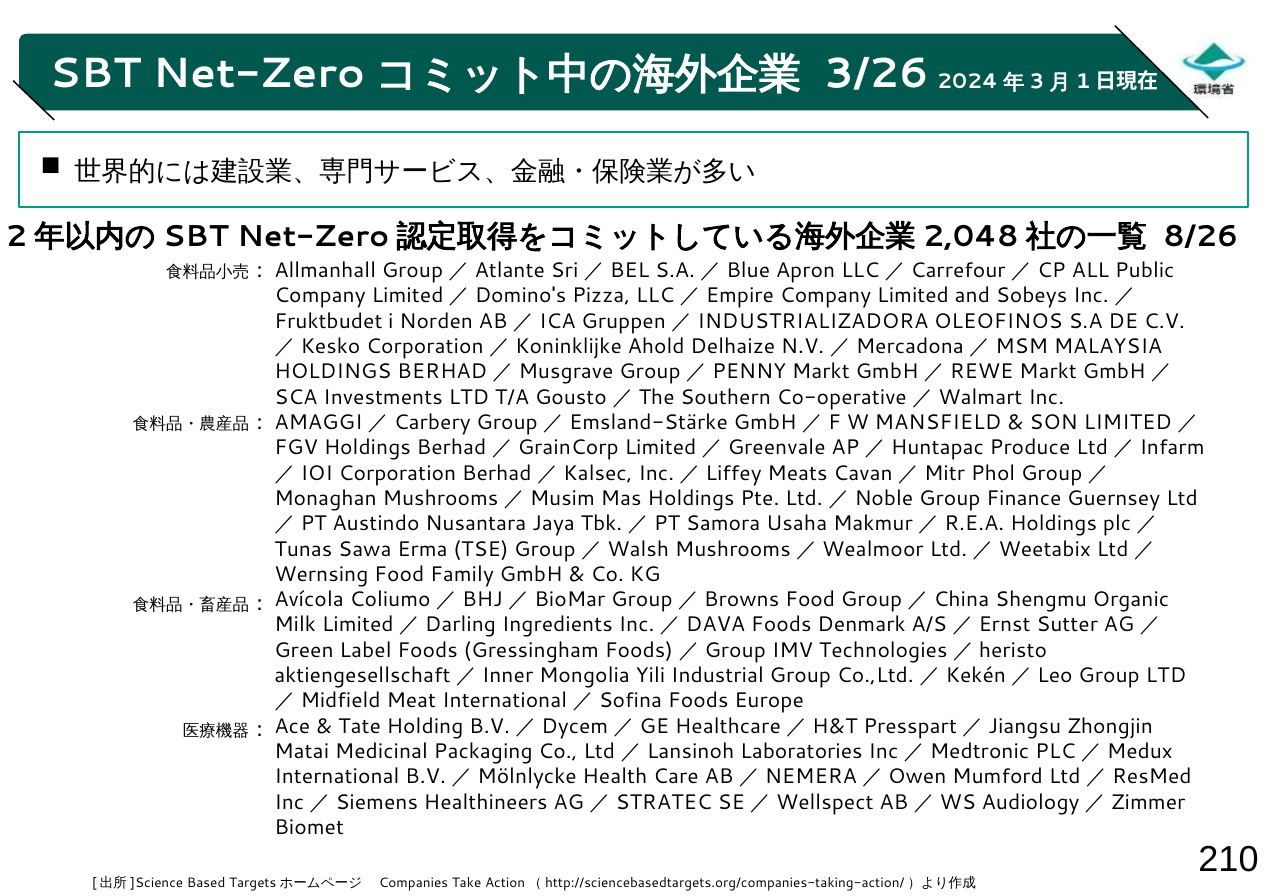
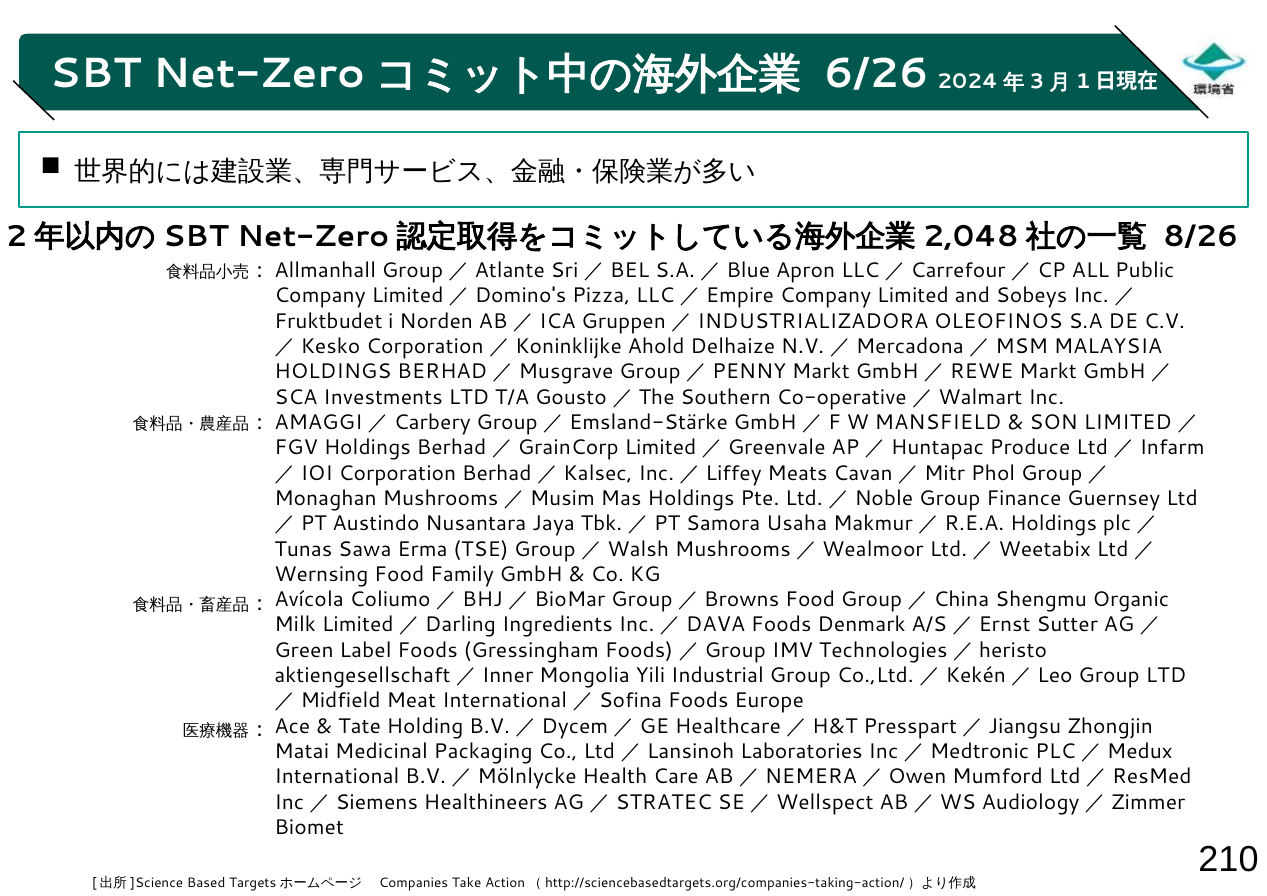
3/26: 3/26 -> 6/26
